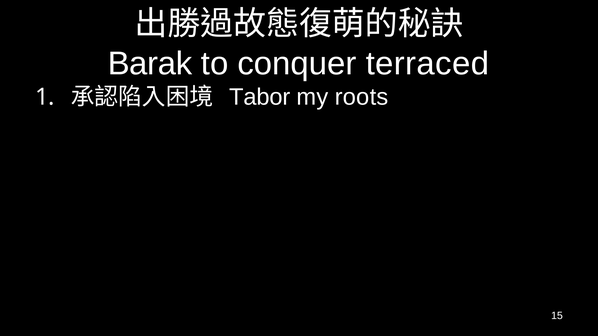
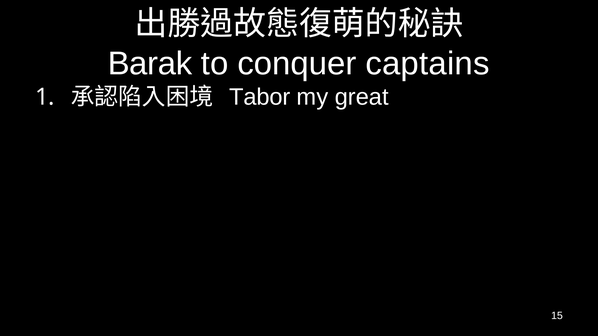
terraced: terraced -> captains
roots: roots -> great
